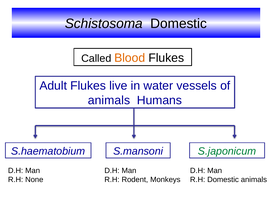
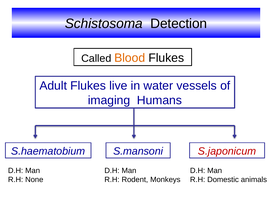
Schistosoma Domestic: Domestic -> Detection
animals at (109, 100): animals -> imaging
S.japonicum colour: green -> red
